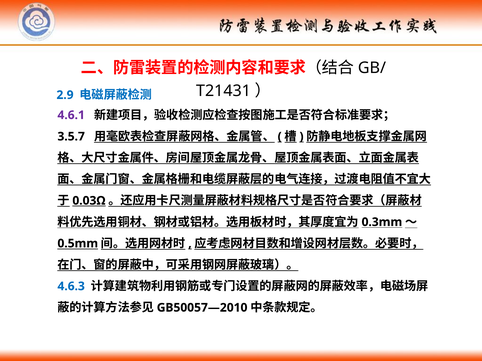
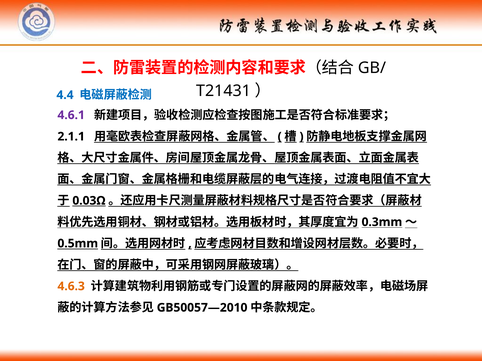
2.9: 2.9 -> 4.4
3.5.7: 3.5.7 -> 2.1.1
4.6.3 colour: blue -> orange
